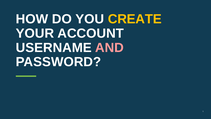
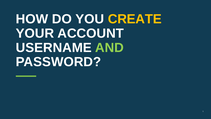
AND colour: pink -> light green
